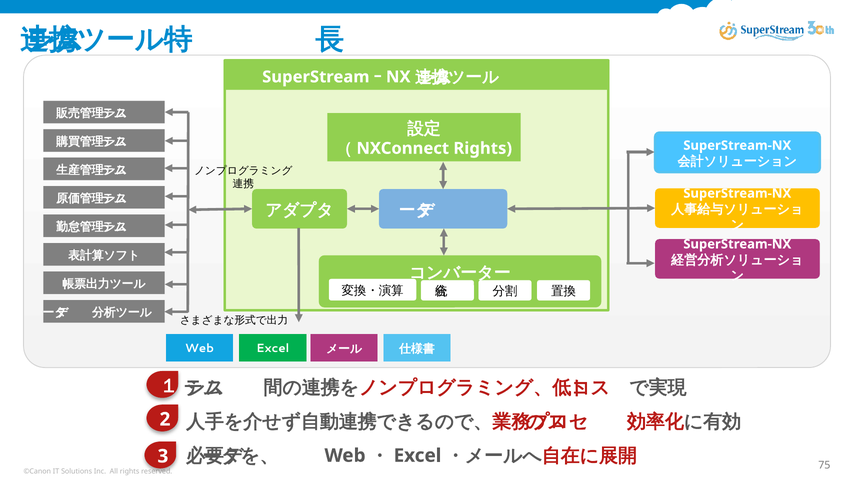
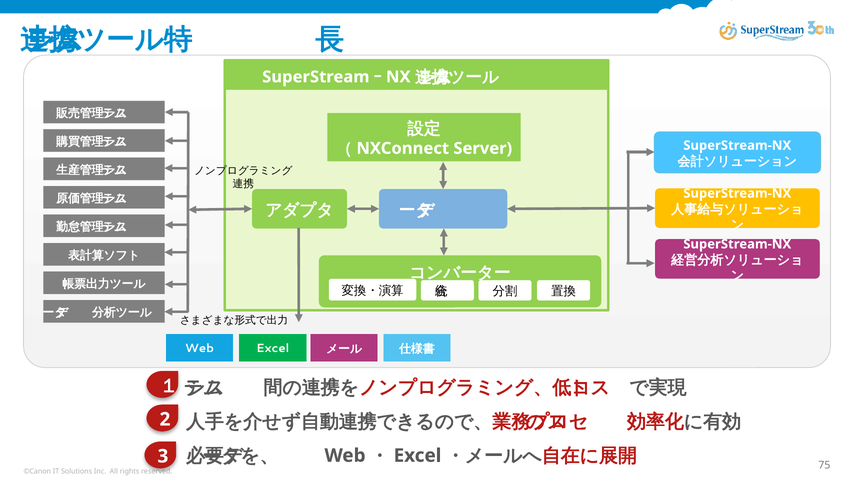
Rights at (483, 148): Rights -> Server
